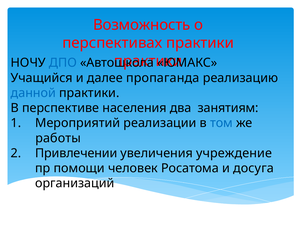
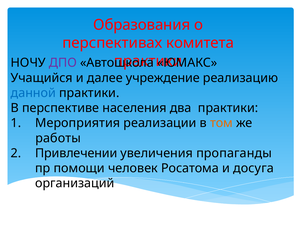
Возможность: Возможность -> Образования
перспективах практики: практики -> комитета
ДПО colour: blue -> purple
пропаганда: пропаганда -> учреждение
два занятиям: занятиям -> практики
Мероприятий: Мероприятий -> Мероприятия
том colour: blue -> orange
учреждение: учреждение -> пропаганды
